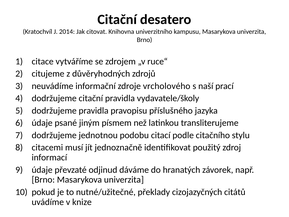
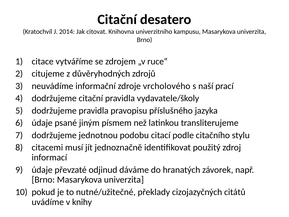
knize: knize -> knihy
